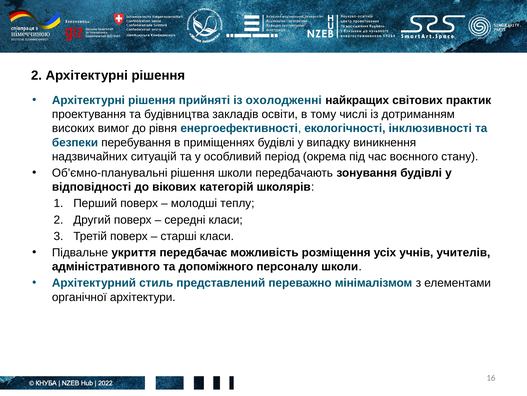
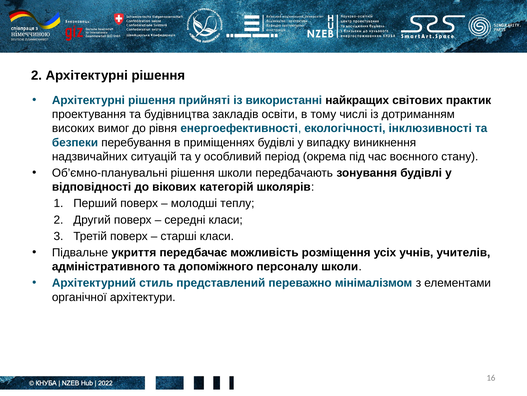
охолодженні: охолодженні -> використанні
